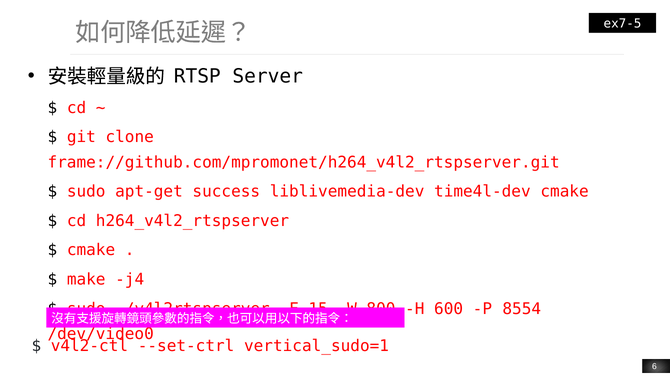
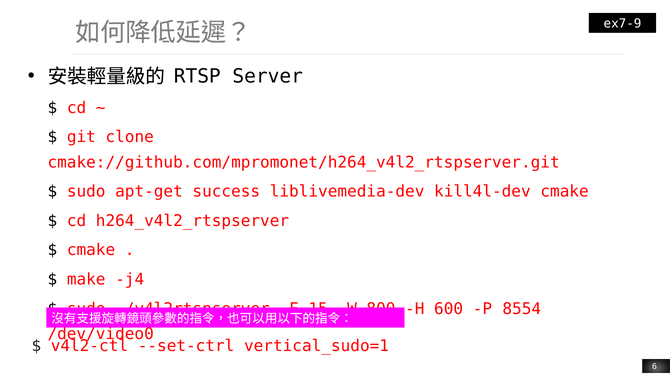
ex7-5: ex7-5 -> ex7-9
frame://github.com/mpromonet/h264_v4l2_rtspserver.git: frame://github.com/mpromonet/h264_v4l2_rtspserver.git -> cmake://github.com/mpromonet/h264_v4l2_rtspserver.git
time4l-dev: time4l-dev -> kill4l-dev
